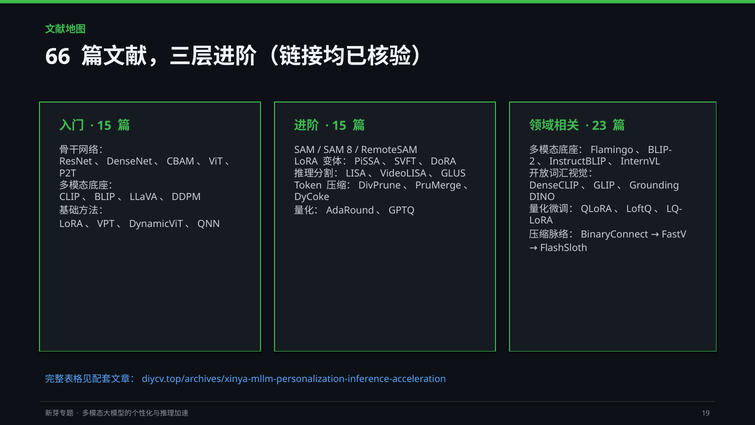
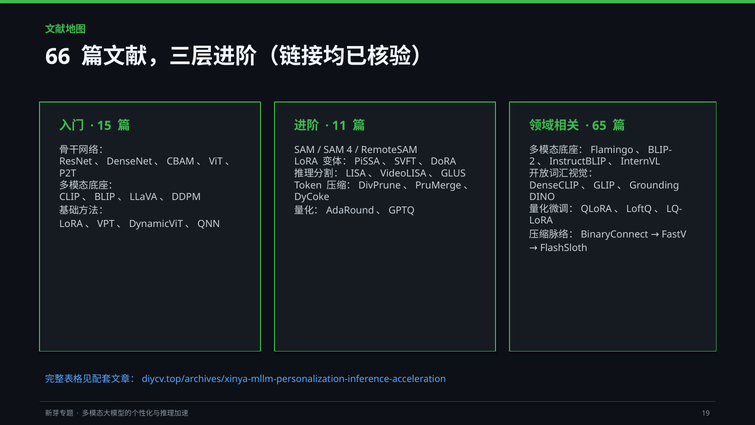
15 at (339, 126): 15 -> 11
23: 23 -> 65
8: 8 -> 4
